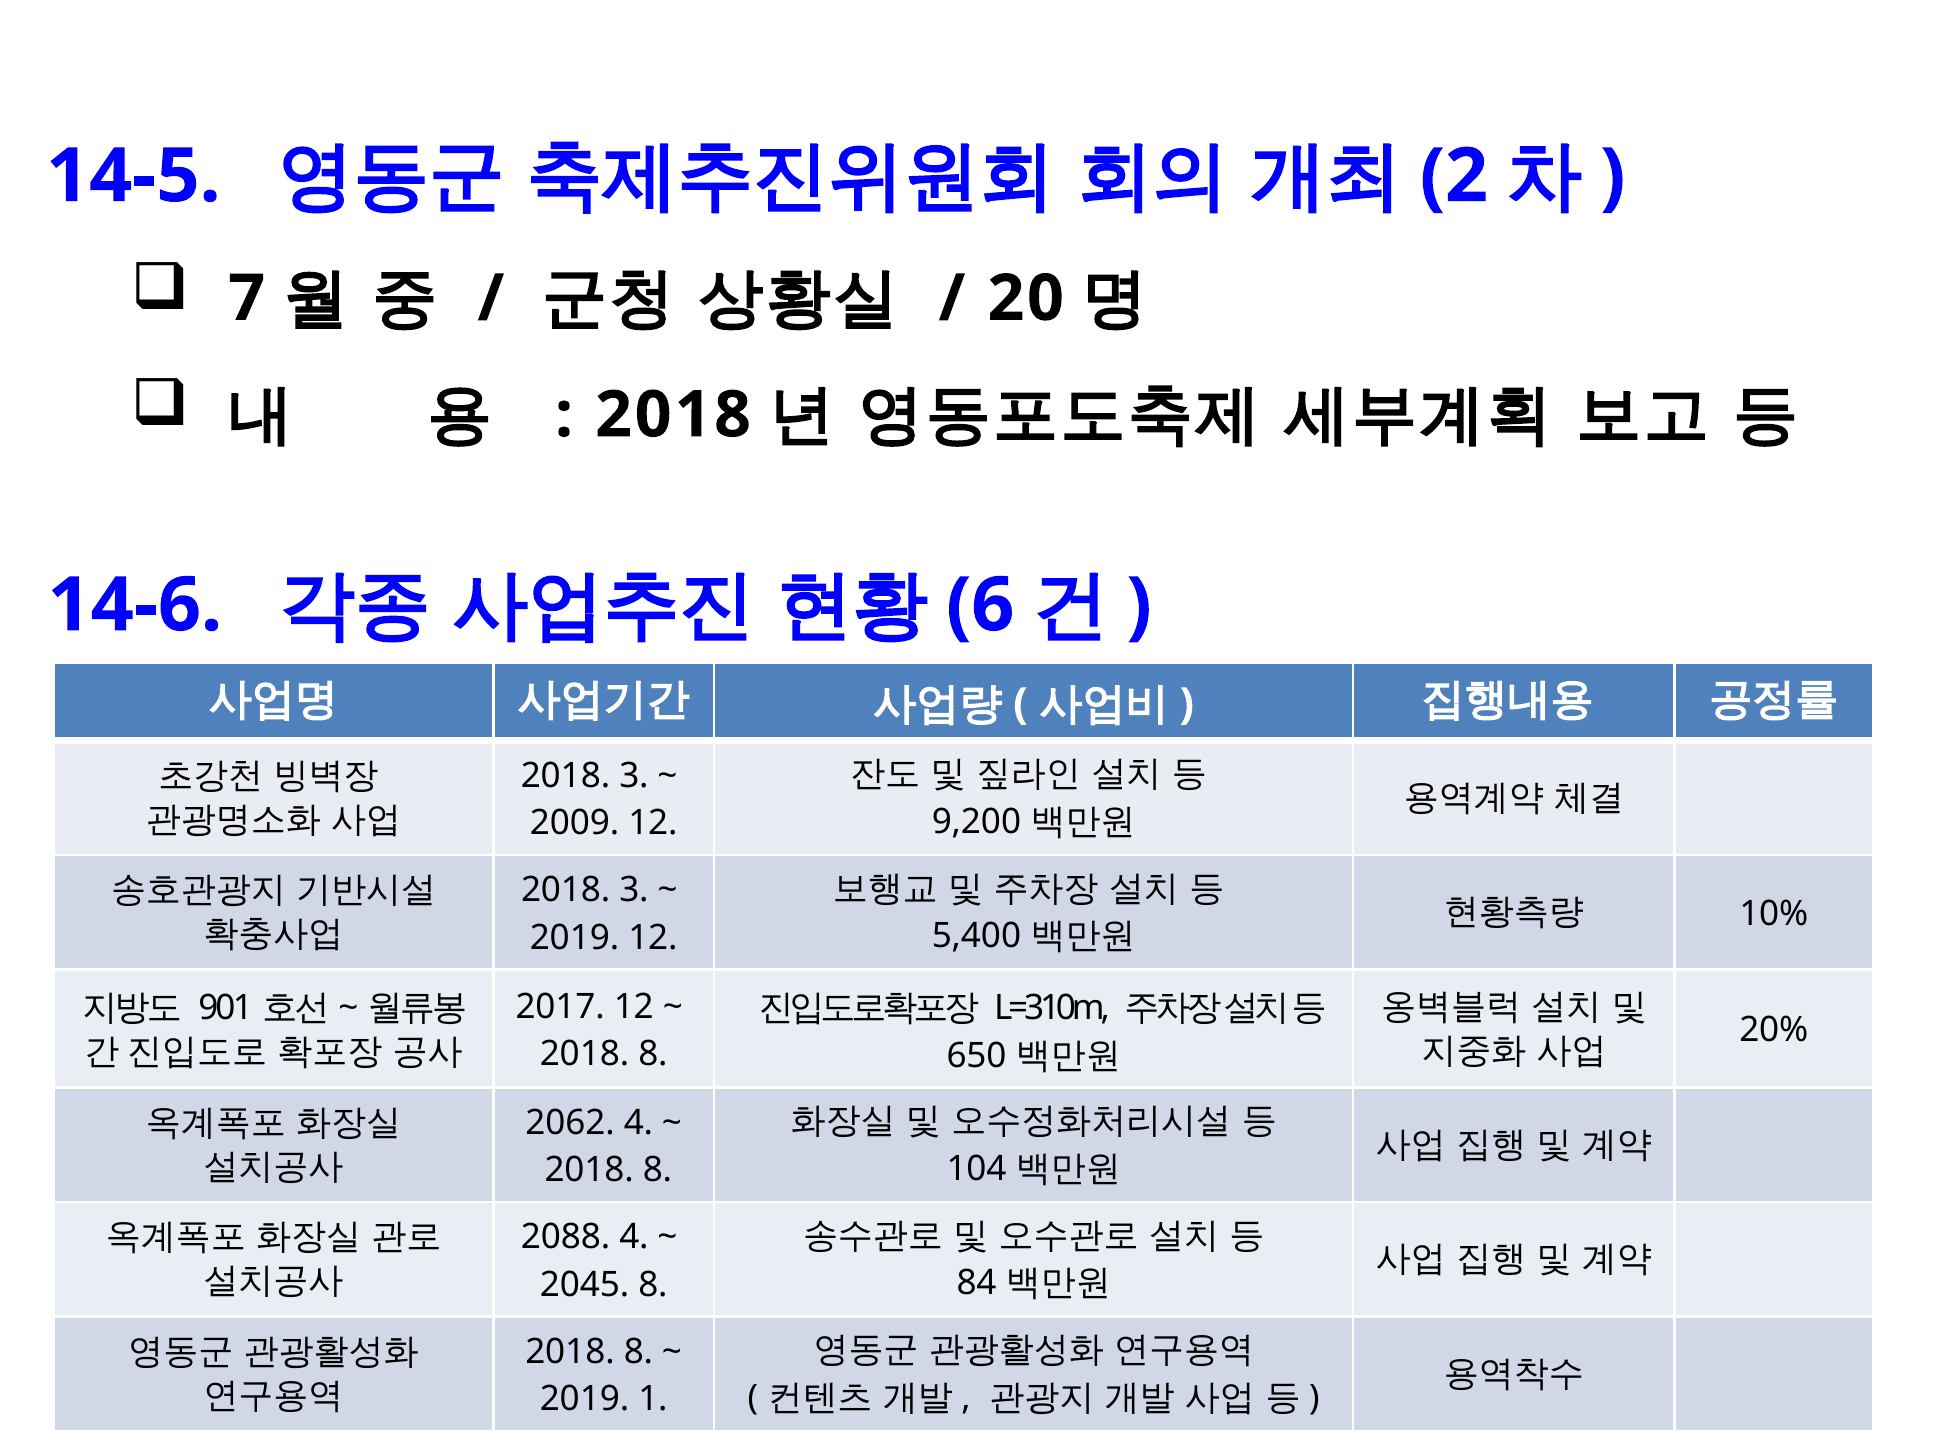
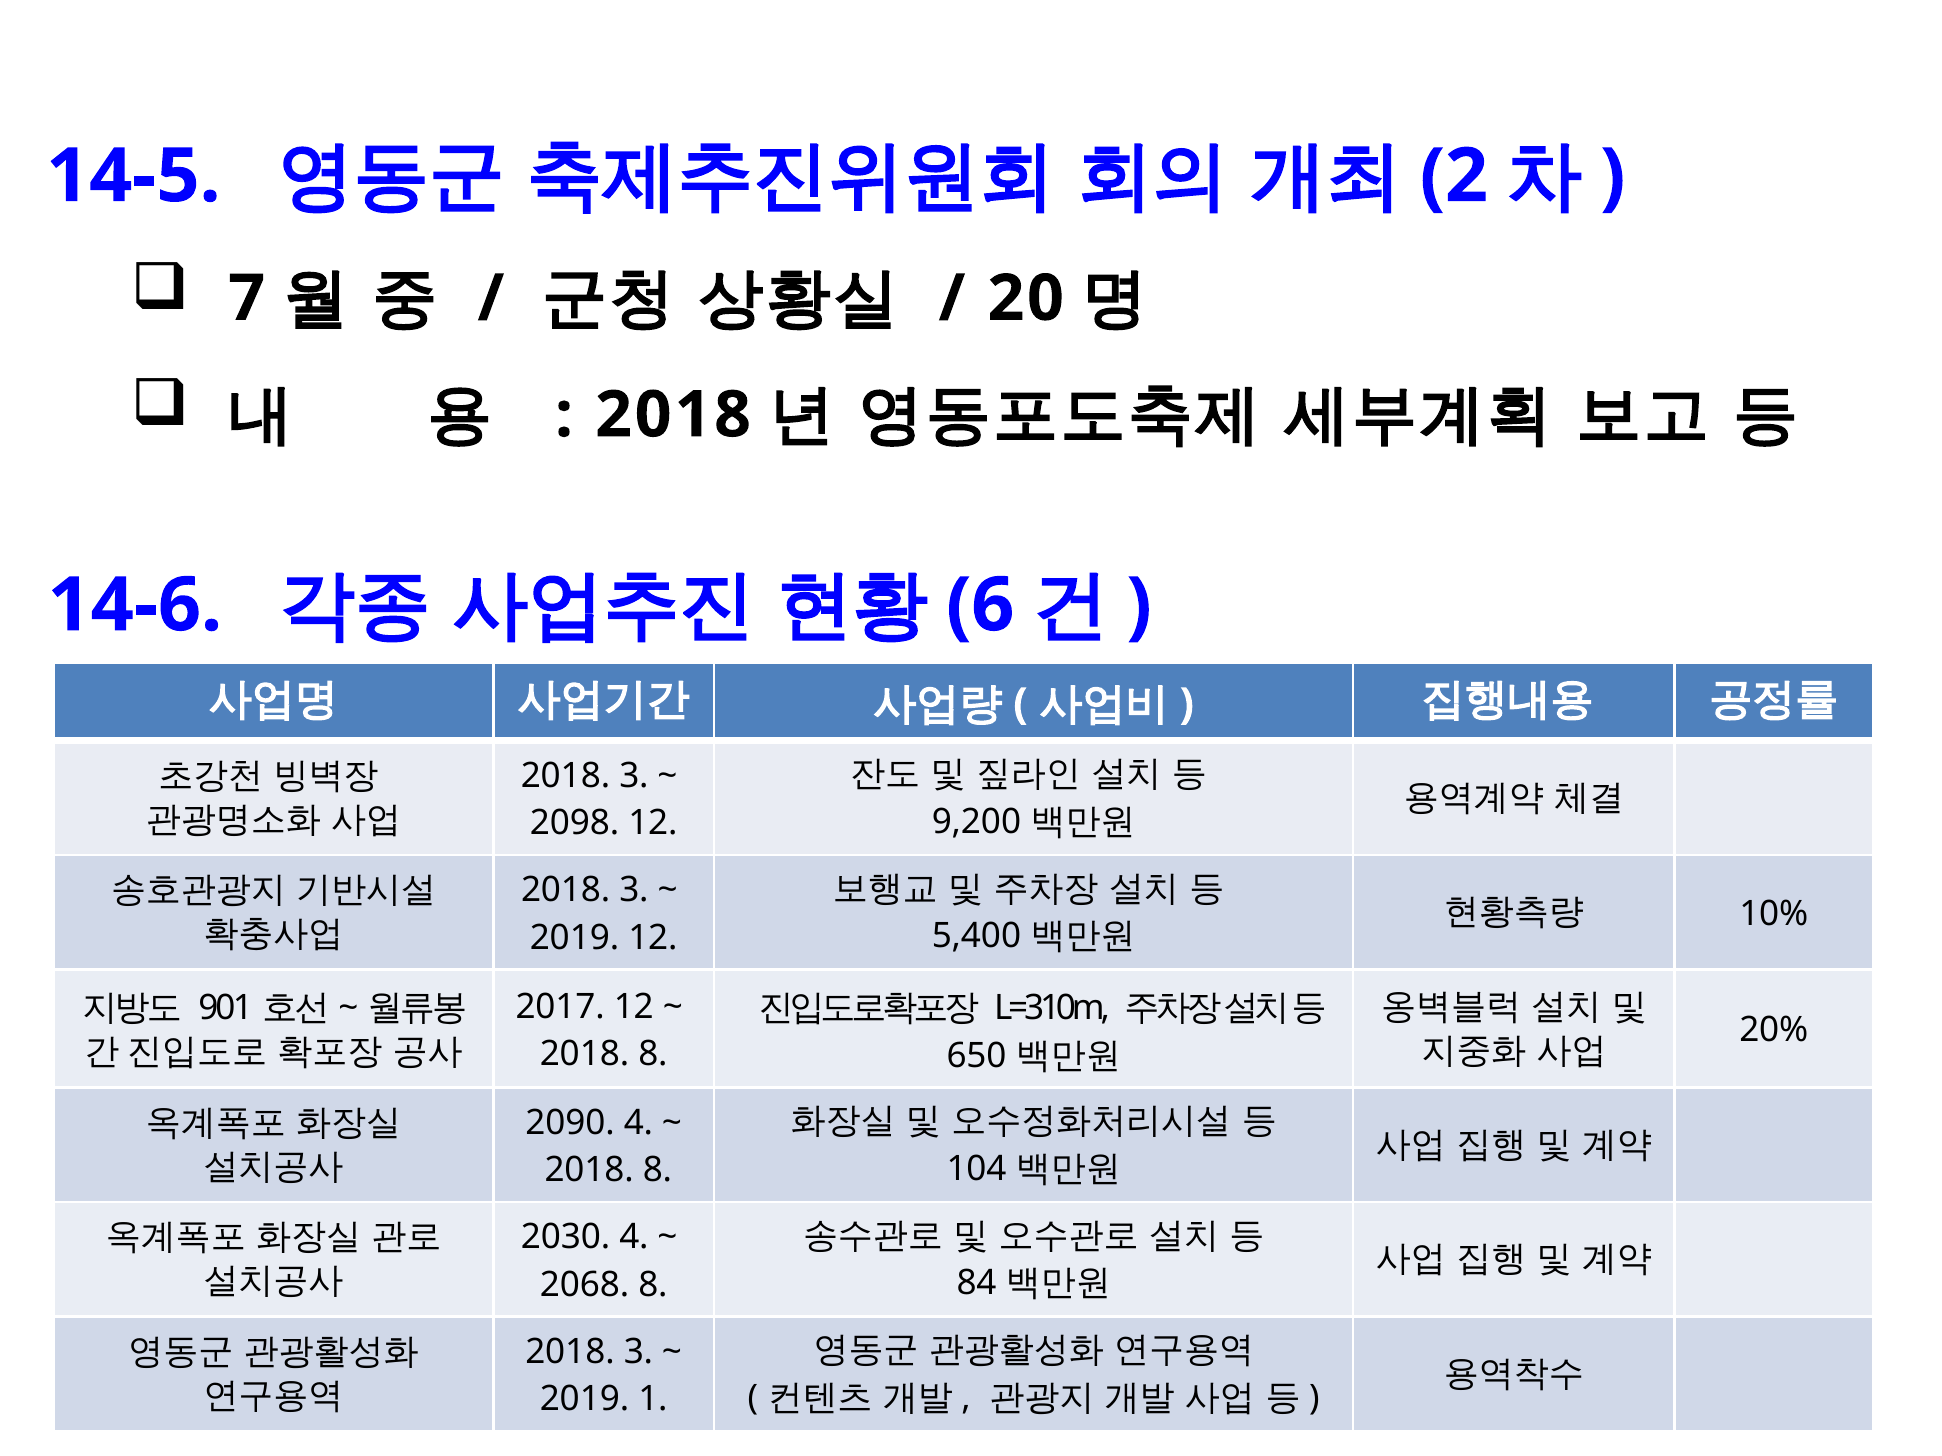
2009: 2009 -> 2098
2062: 2062 -> 2090
2088: 2088 -> 2030
2045: 2045 -> 2068
8 at (638, 1352): 8 -> 3
